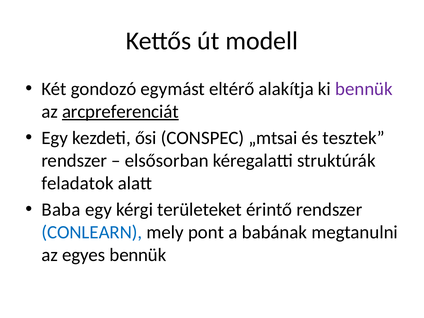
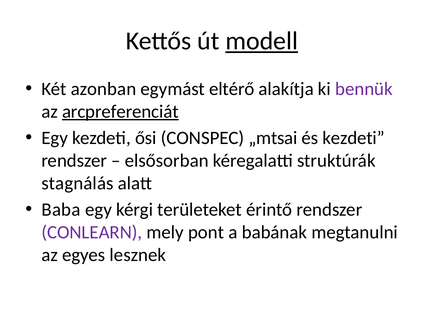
modell underline: none -> present
gondozó: gondozó -> azonban
és tesztek: tesztek -> kezdeti
feladatok: feladatok -> stagnálás
CONLEARN colour: blue -> purple
egyes bennük: bennük -> lesznek
